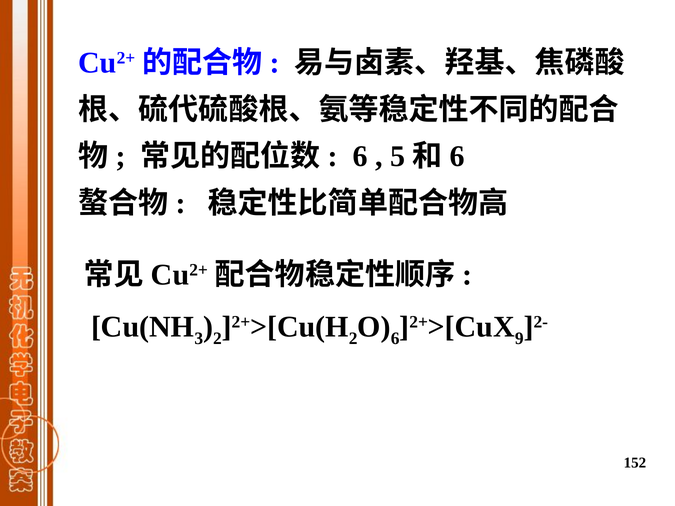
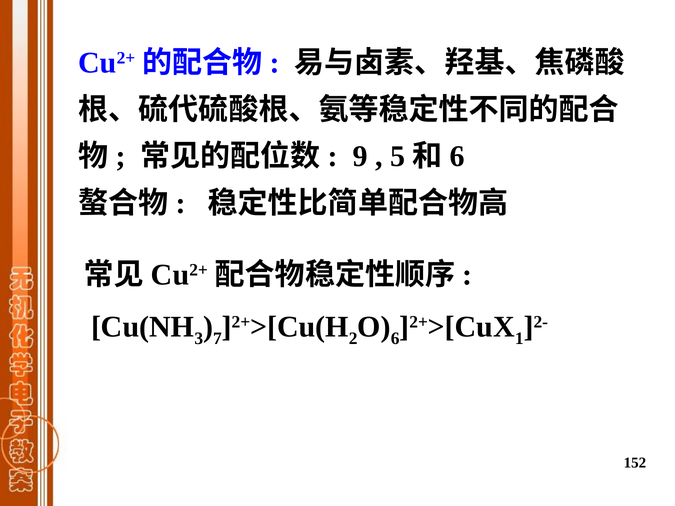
6 at (360, 157): 6 -> 9
2 at (217, 339): 2 -> 7
9: 9 -> 1
